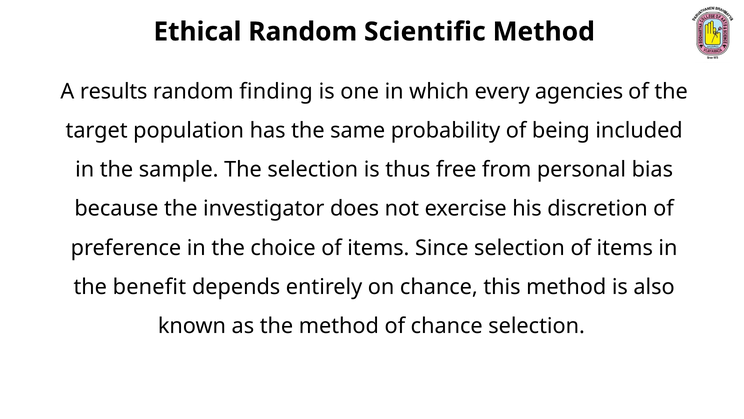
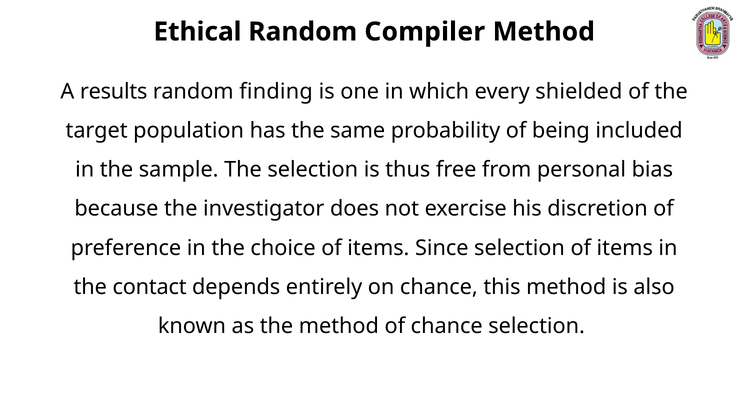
Scientific: Scientific -> Compiler
agencies: agencies -> shielded
benefit: benefit -> contact
